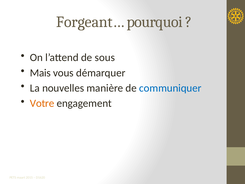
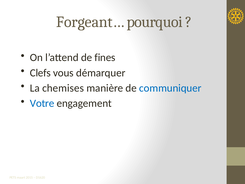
sous: sous -> fines
Mais: Mais -> Clefs
nouvelles: nouvelles -> chemises
Votre colour: orange -> blue
